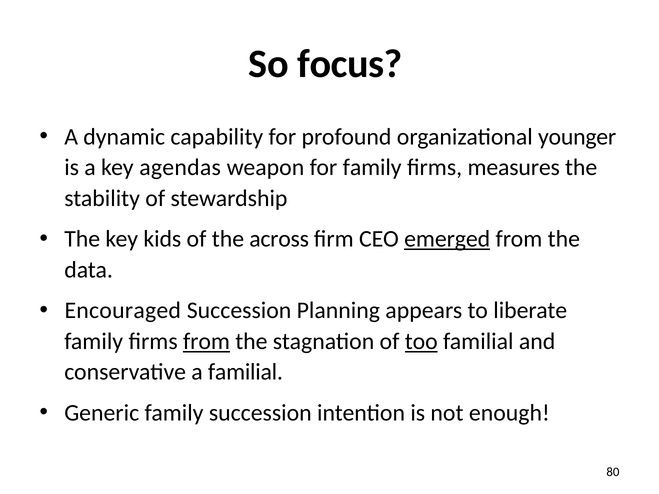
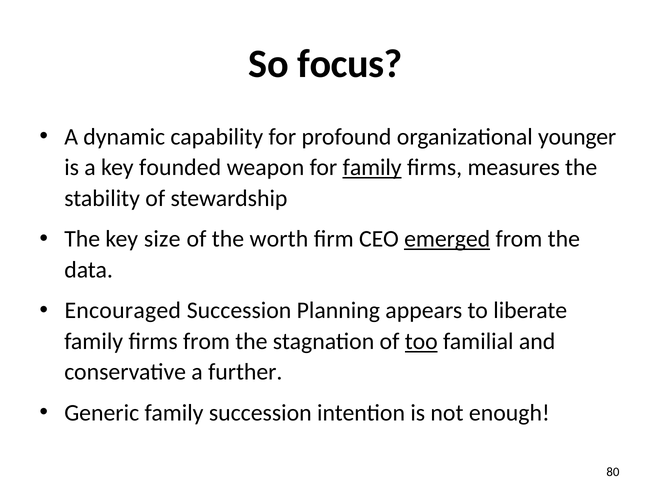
agendas: agendas -> founded
family at (372, 168) underline: none -> present
kids: kids -> size
across: across -> worth
from at (206, 341) underline: present -> none
a familial: familial -> further
